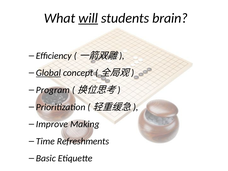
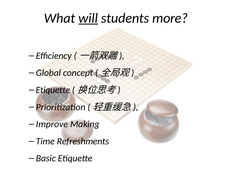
brain: brain -> more
Global underline: present -> none
Program at (53, 90): Program -> Etiquette
